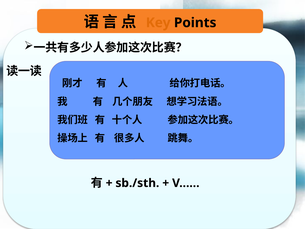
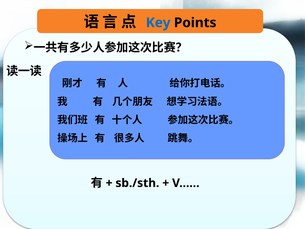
Key colour: orange -> blue
